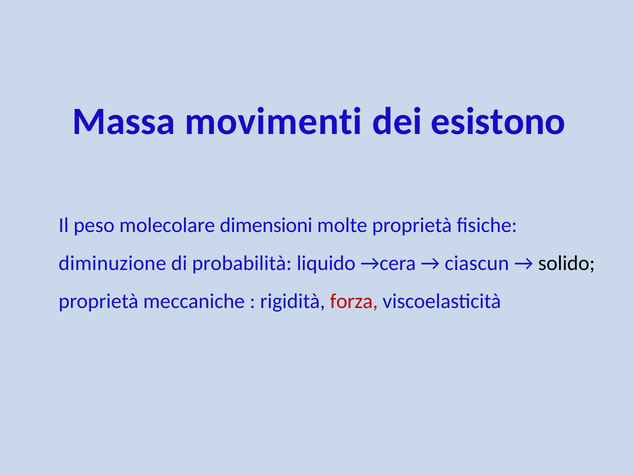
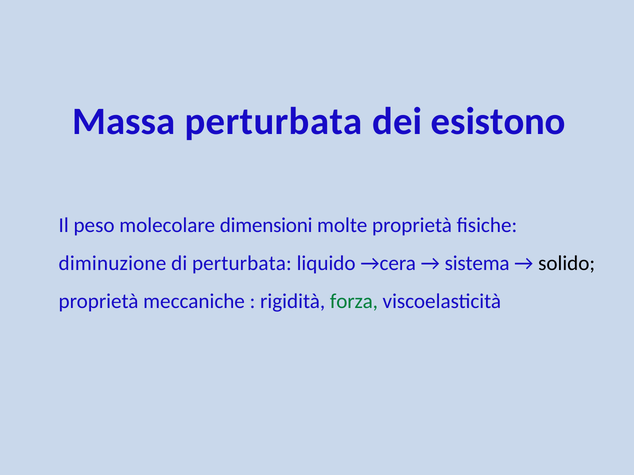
Massa movimenti: movimenti -> perturbata
di probabilità: probabilità -> perturbata
ciascun: ciascun -> sistema
forza colour: red -> green
